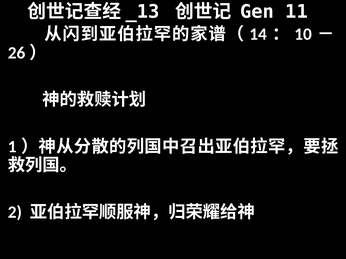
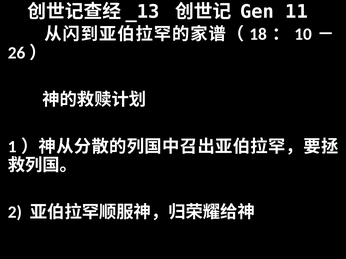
14: 14 -> 18
